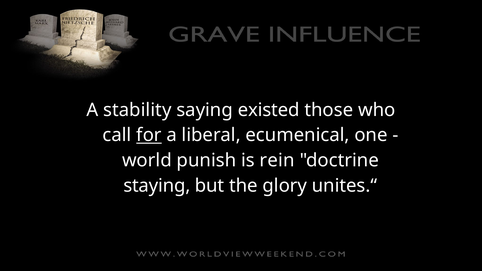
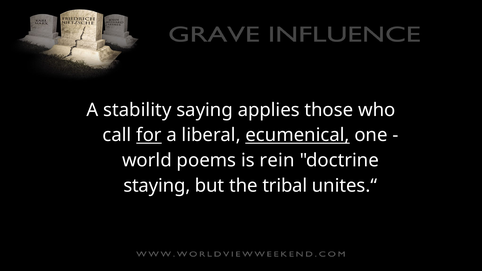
existed: existed -> applies
ecumenical underline: none -> present
punish: punish -> poems
glory: glory -> tribal
